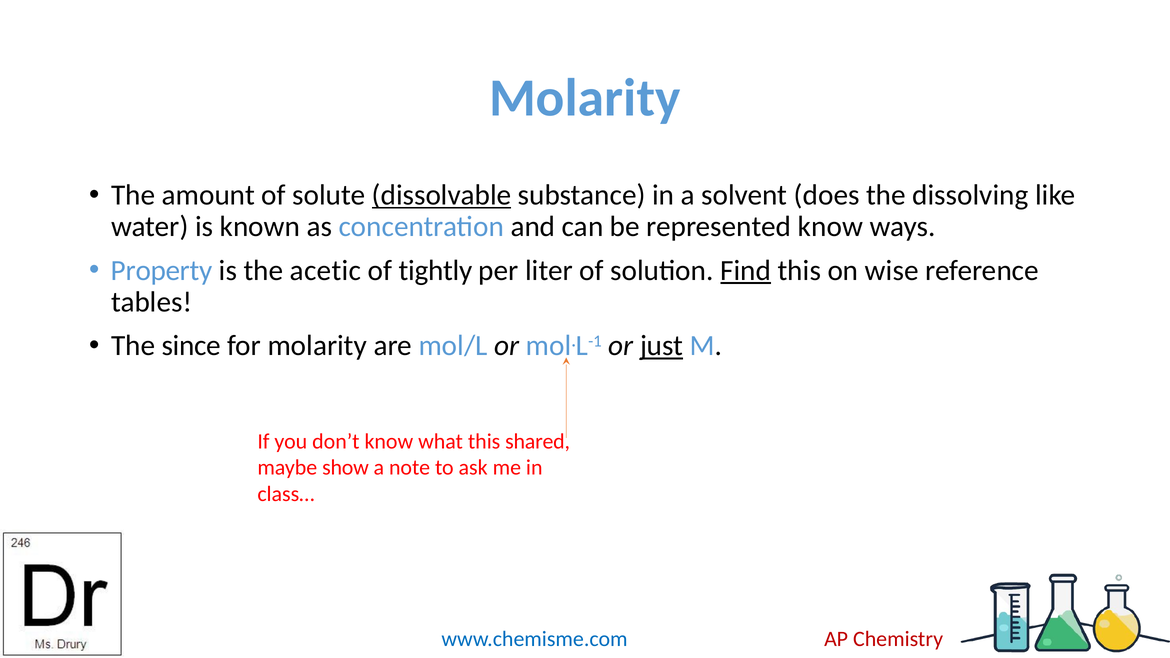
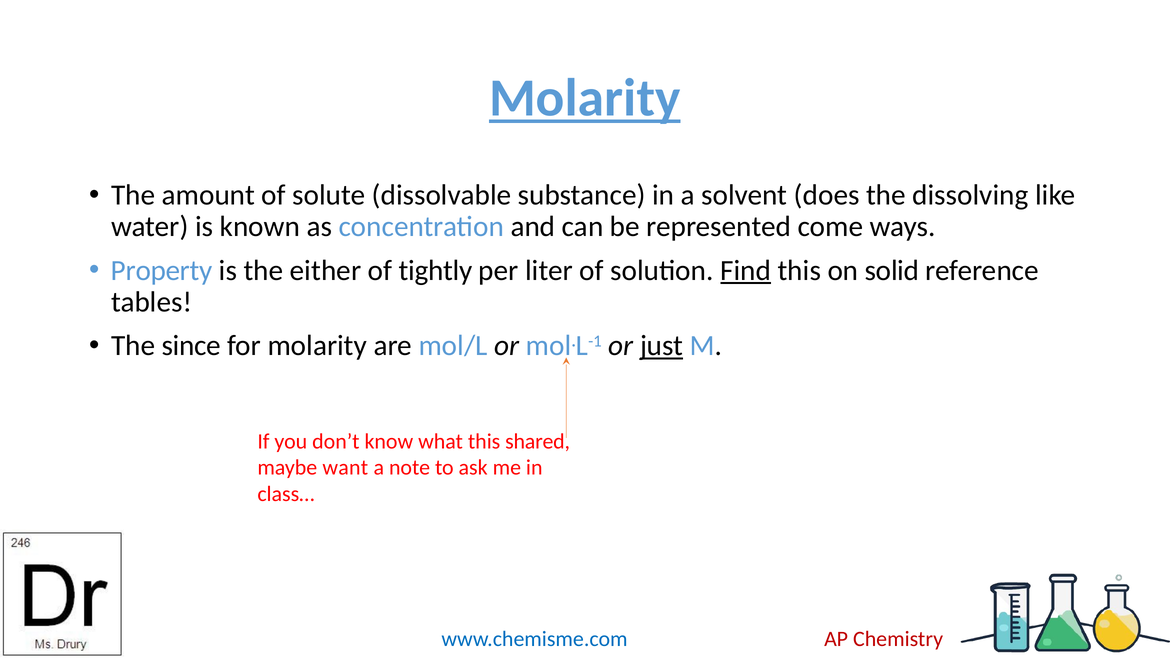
Molarity at (585, 98) underline: none -> present
dissolvable underline: present -> none
represented know: know -> come
acetic: acetic -> either
wise: wise -> solid
show: show -> want
